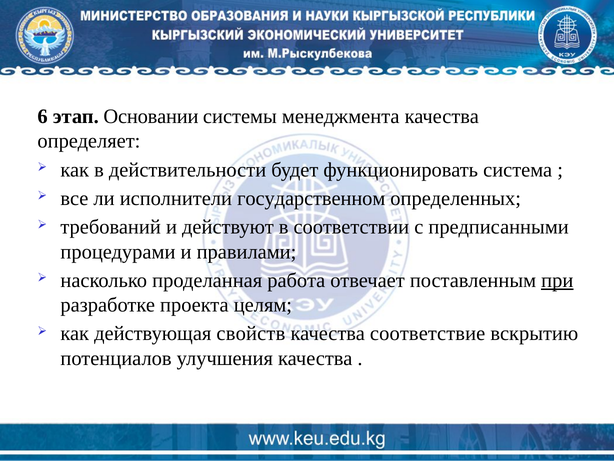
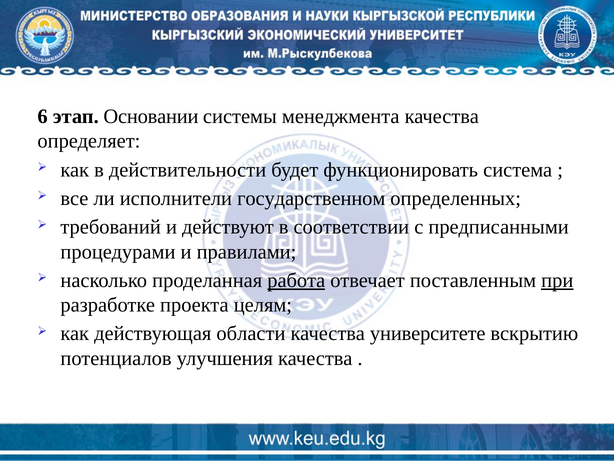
работа underline: none -> present
свойств: свойств -> области
соответствие: соответствие -> университете
